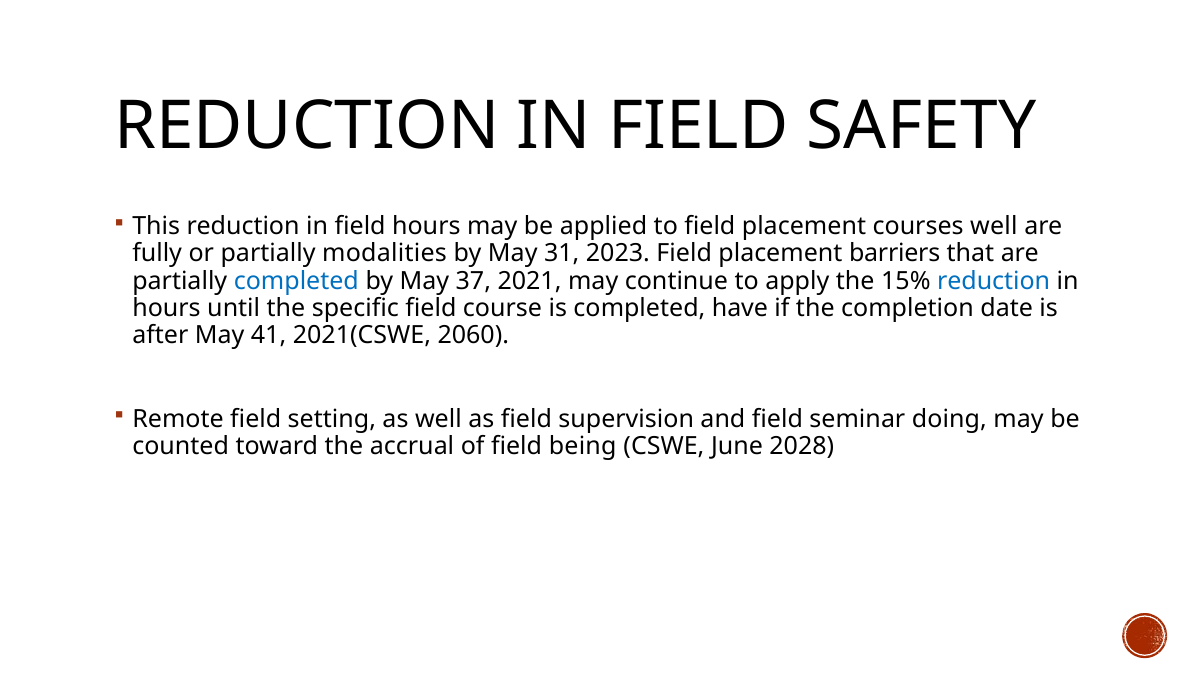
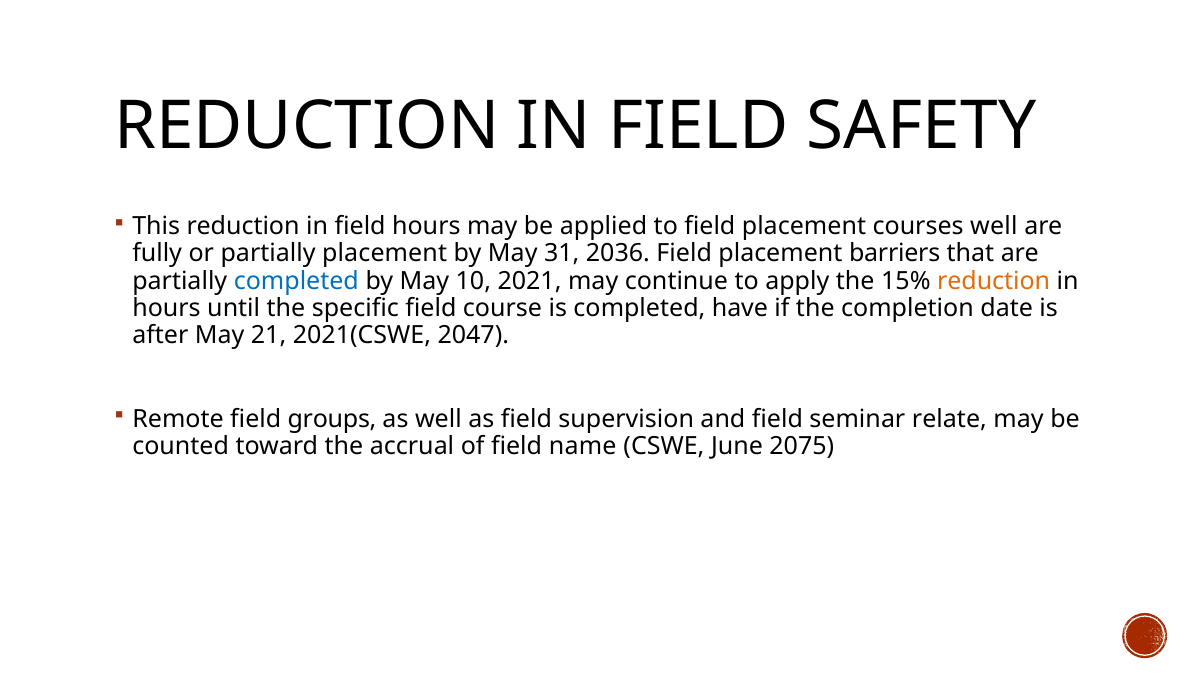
partially modalities: modalities -> placement
2023: 2023 -> 2036
37: 37 -> 10
reduction at (994, 281) colour: blue -> orange
41: 41 -> 21
2060: 2060 -> 2047
setting: setting -> groups
doing: doing -> relate
being: being -> name
2028: 2028 -> 2075
